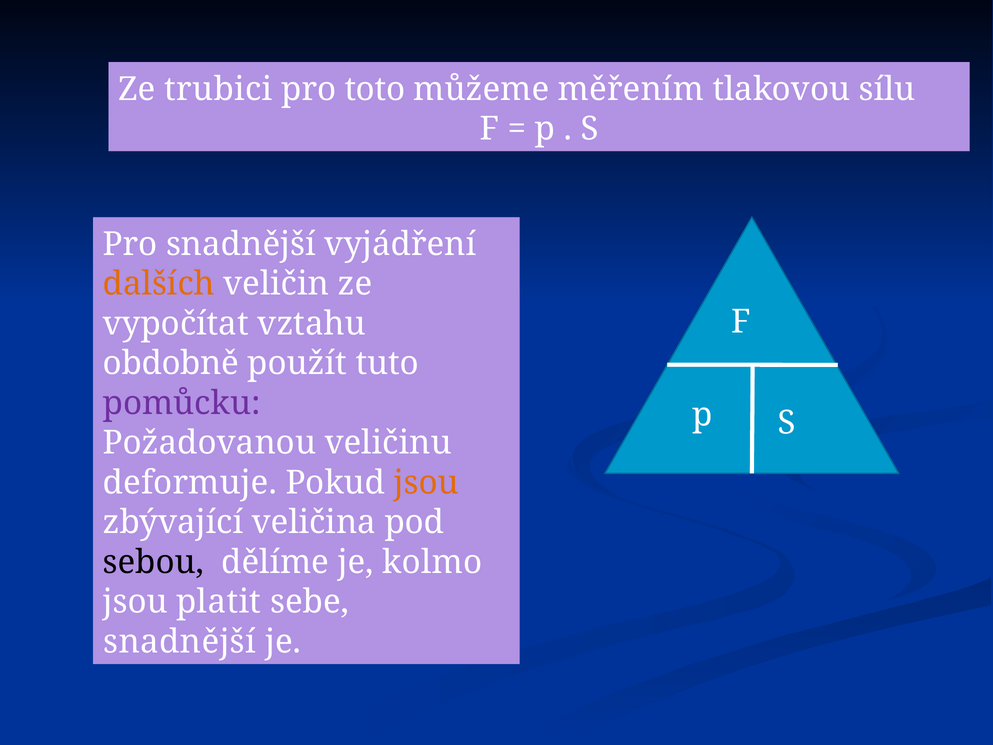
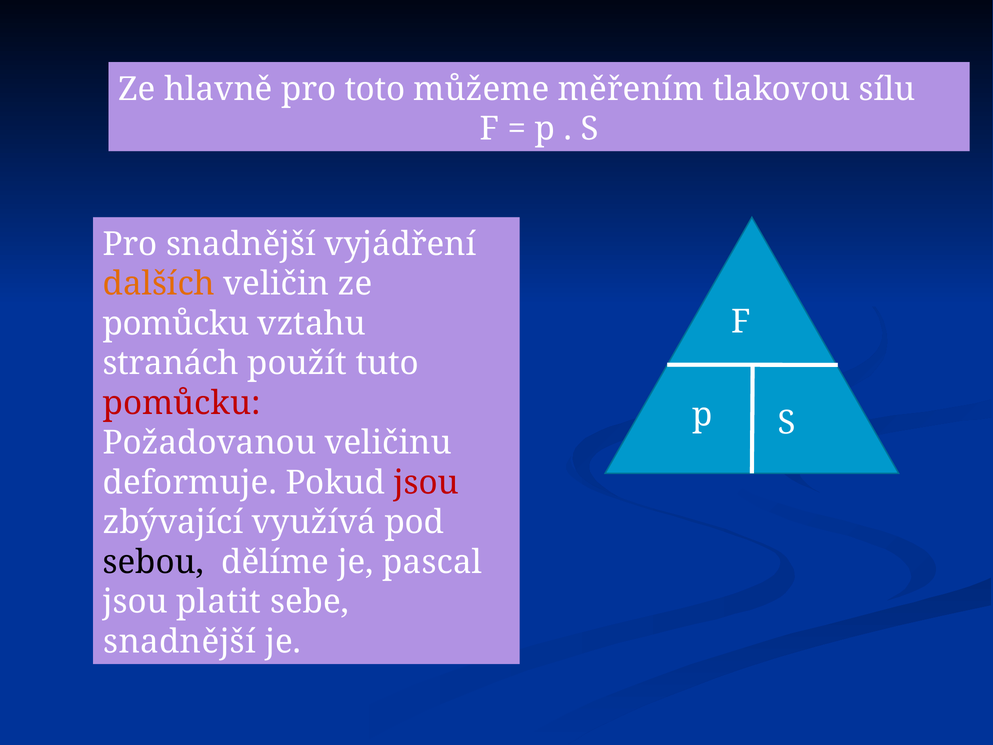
trubici: trubici -> hlavně
vypočítat at (176, 324): vypočítat -> pomůcku
obdobně: obdobně -> stranách
pomůcku at (182, 403) colour: purple -> red
jsou at (426, 483) colour: orange -> red
veličina: veličina -> využívá
kolmo: kolmo -> pascal
